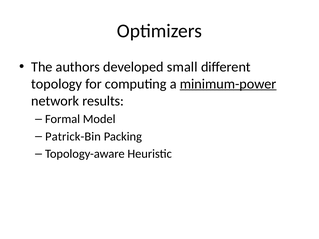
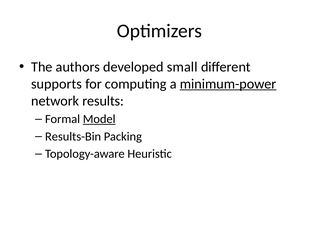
topology: topology -> supports
Model underline: none -> present
Patrick-Bin: Patrick-Bin -> Results-Bin
